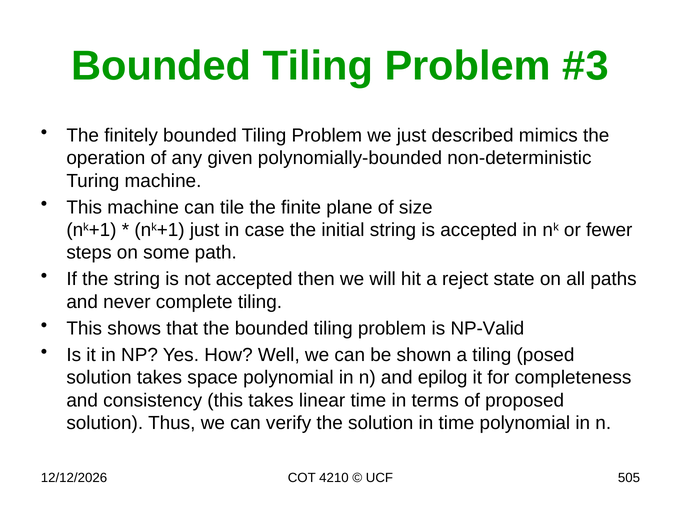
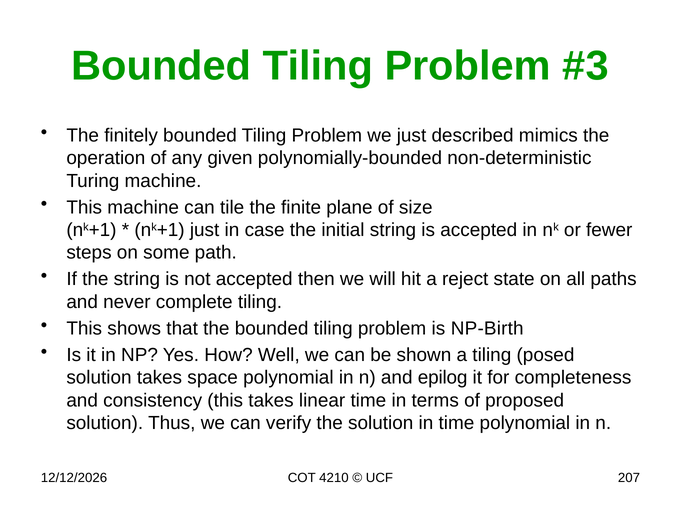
NP-Valid: NP-Valid -> NP-Birth
505: 505 -> 207
